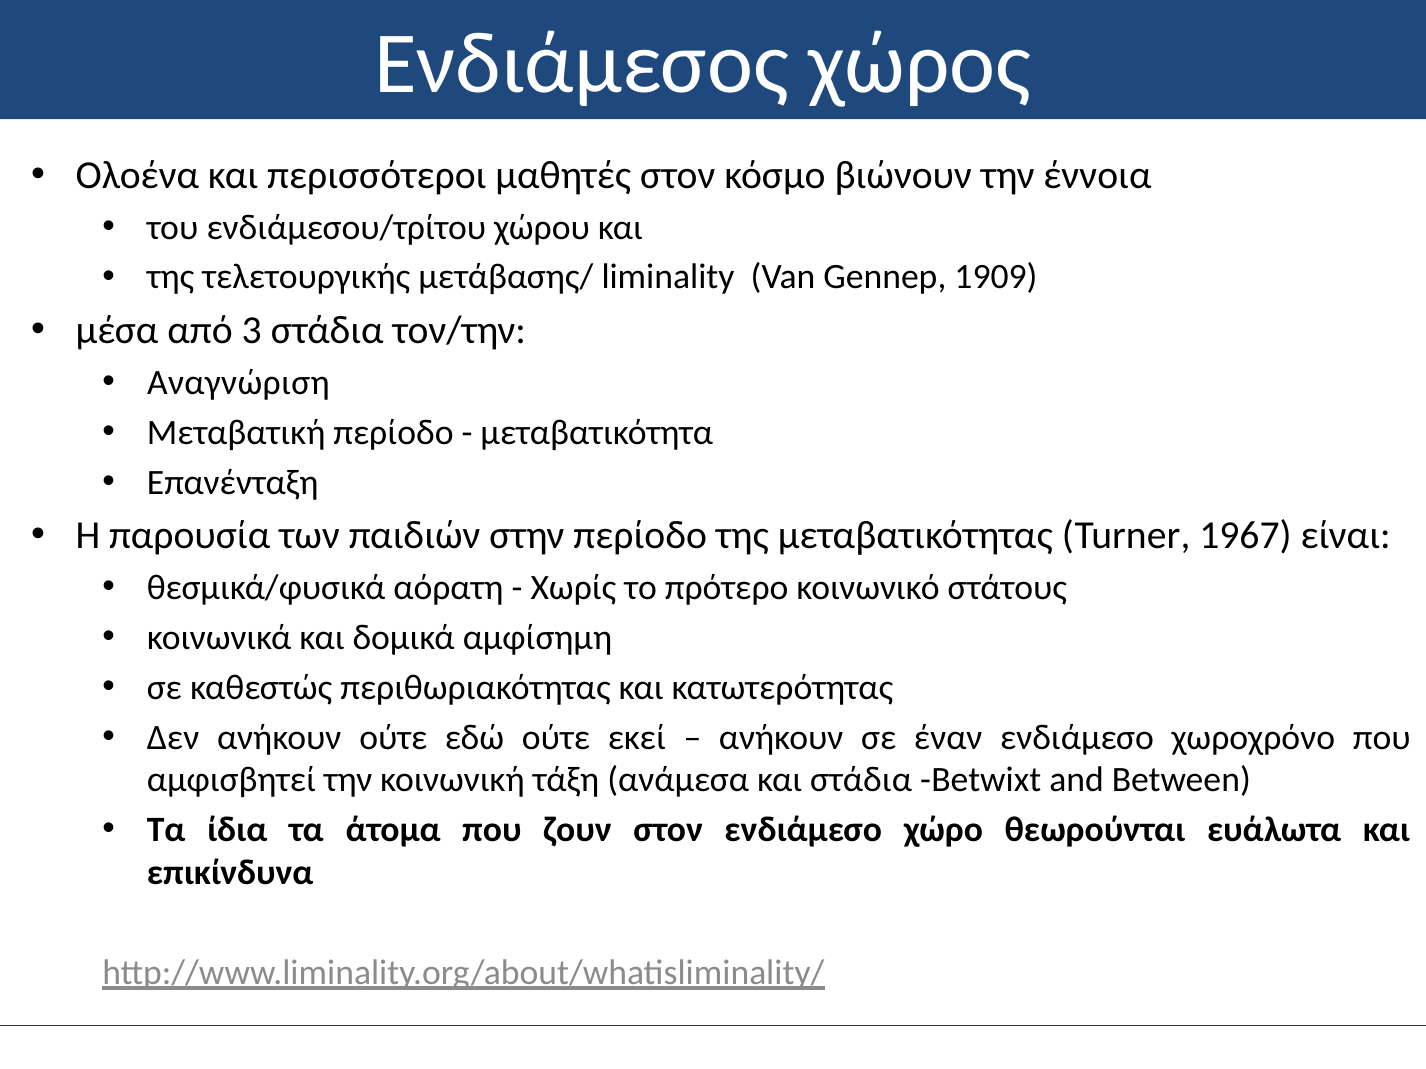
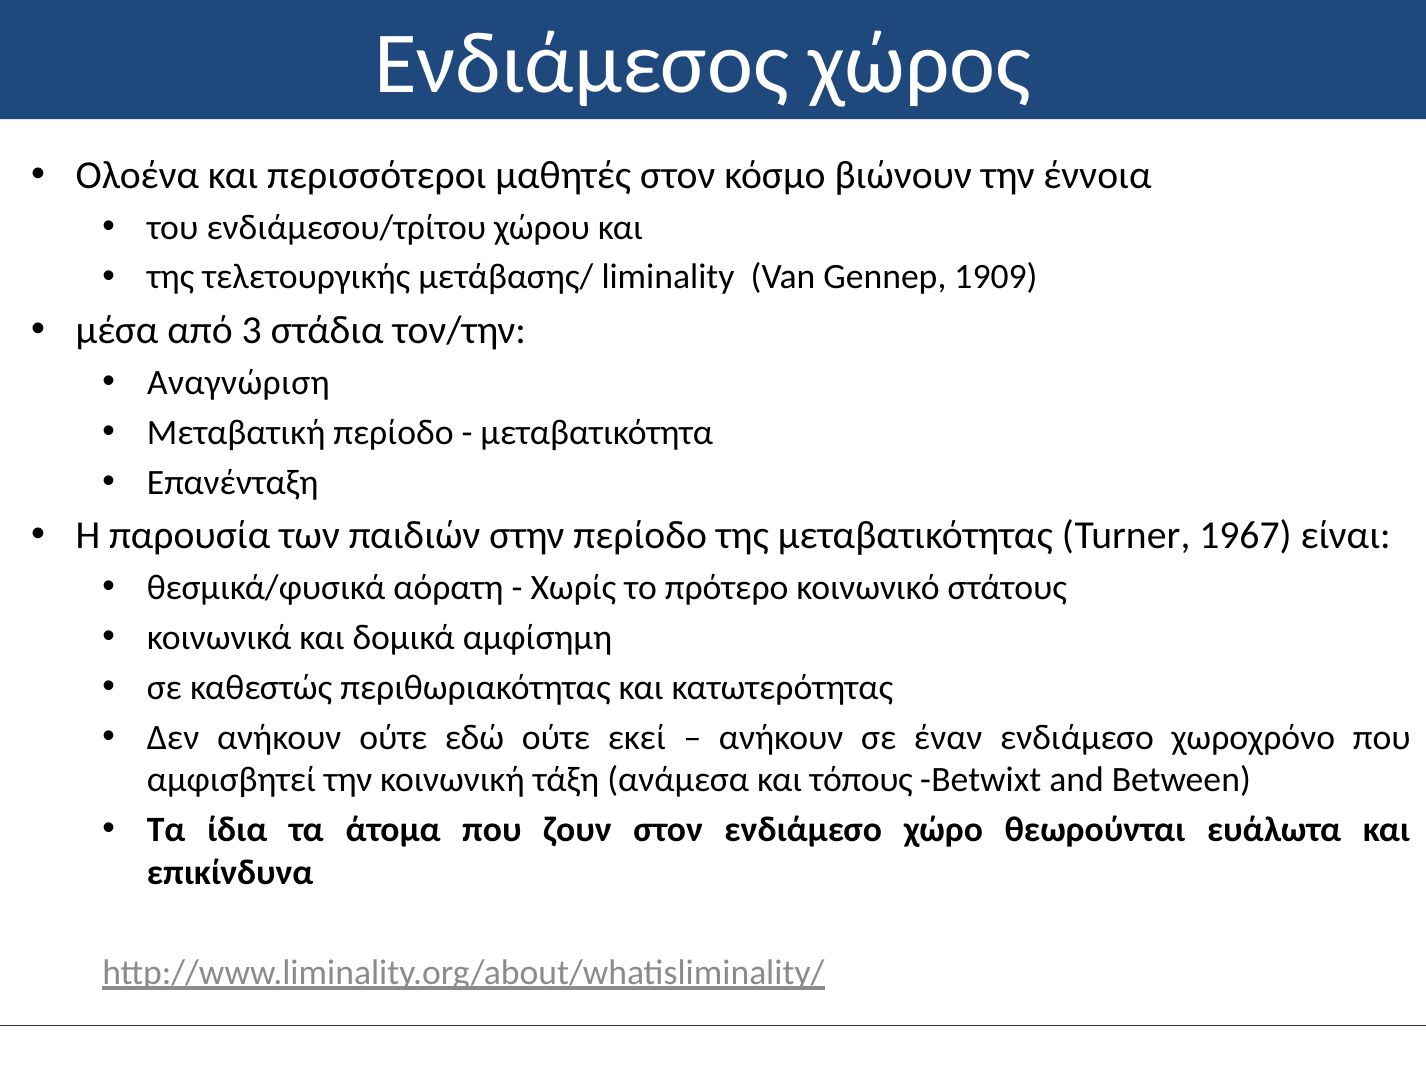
και στάδια: στάδια -> τόπους
